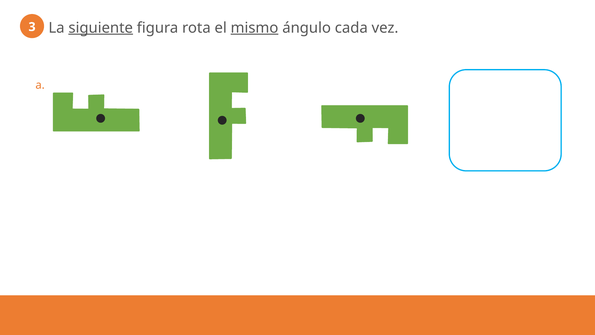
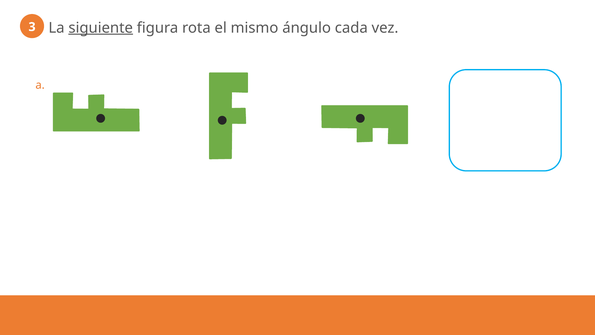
mismo underline: present -> none
